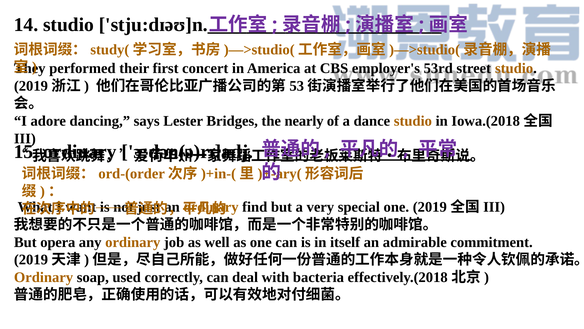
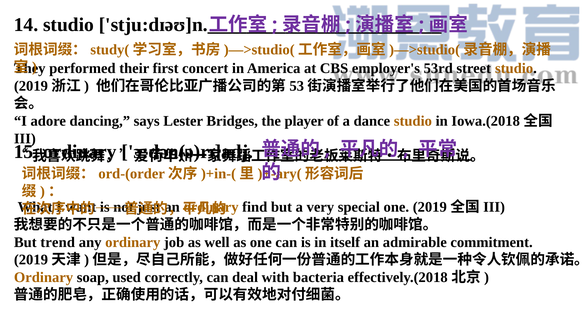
nearly: nearly -> player
opera: opera -> trend
